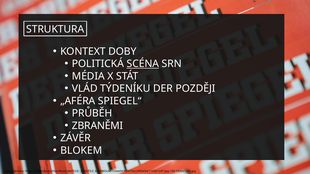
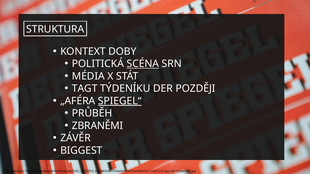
VLÁD: VLÁD -> TAGT
SPIEGEL“ underline: none -> present
BLOKEM: BLOKEM -> BIGGEST
